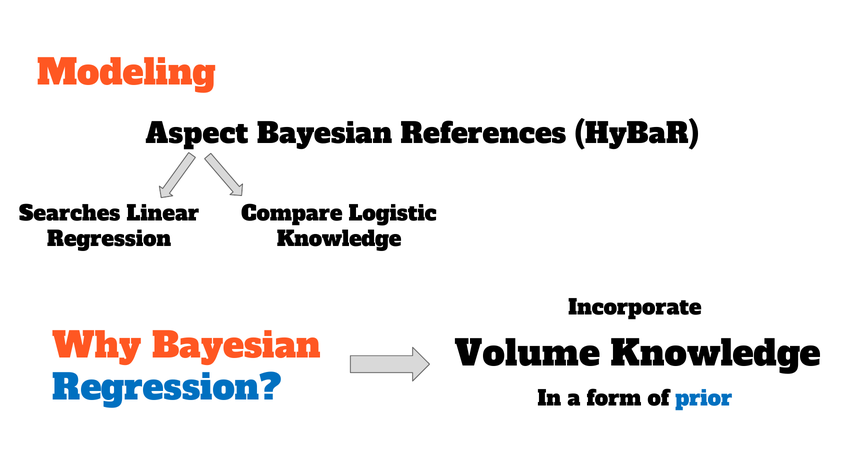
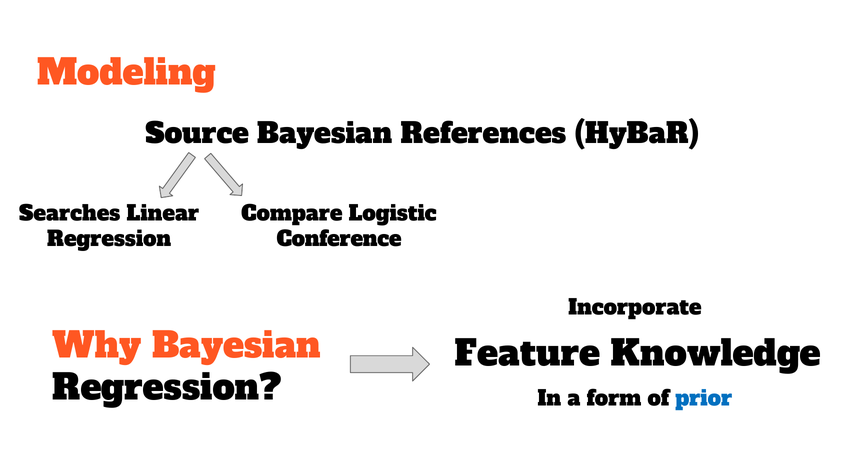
Aspect: Aspect -> Source
Knowledge at (339, 239): Knowledge -> Conference
Volume: Volume -> Feature
Regression at (167, 388) colour: blue -> black
